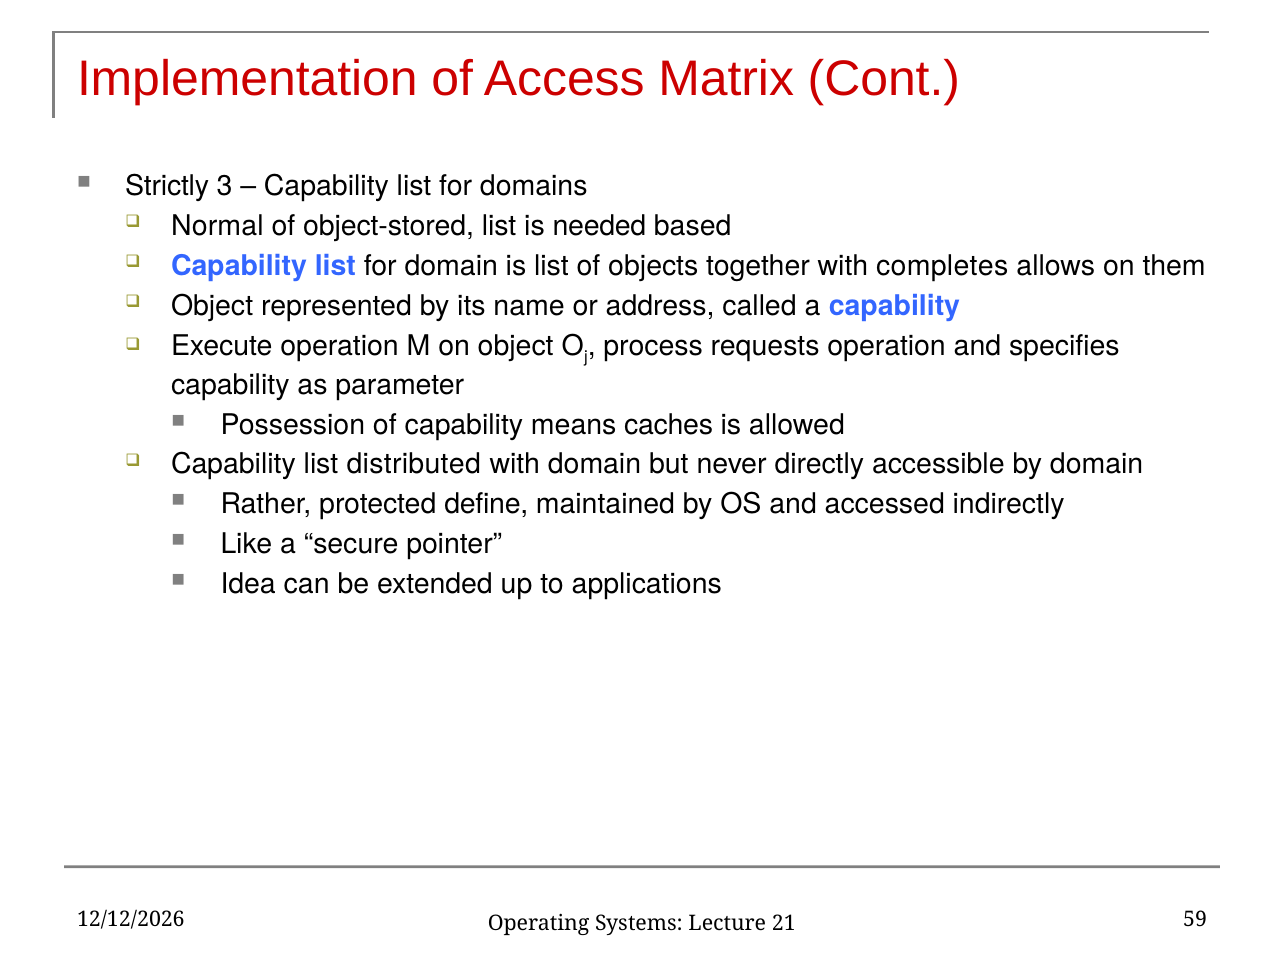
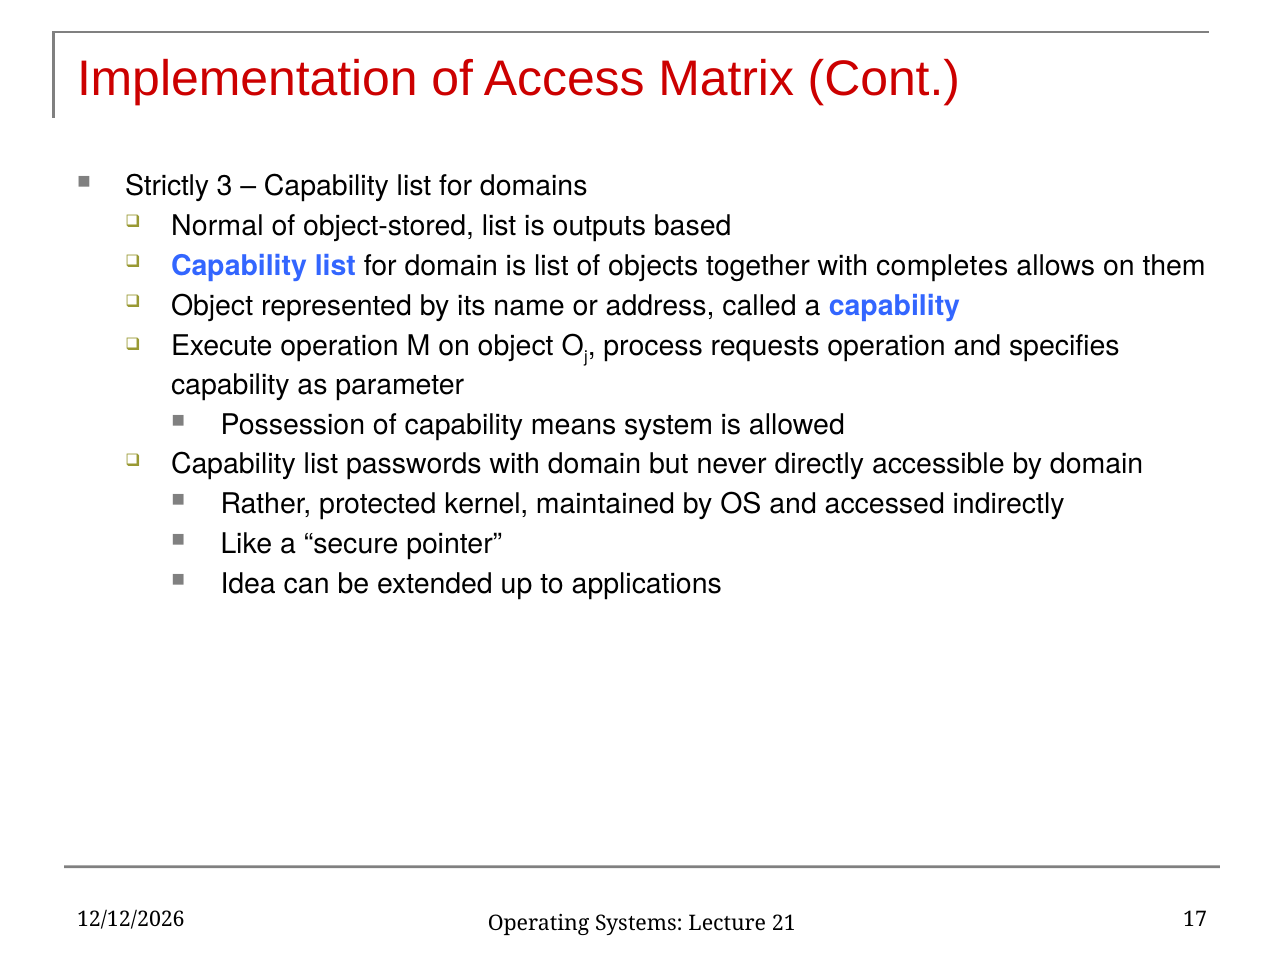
needed: needed -> outputs
caches: caches -> system
distributed: distributed -> passwords
define: define -> kernel
59: 59 -> 17
